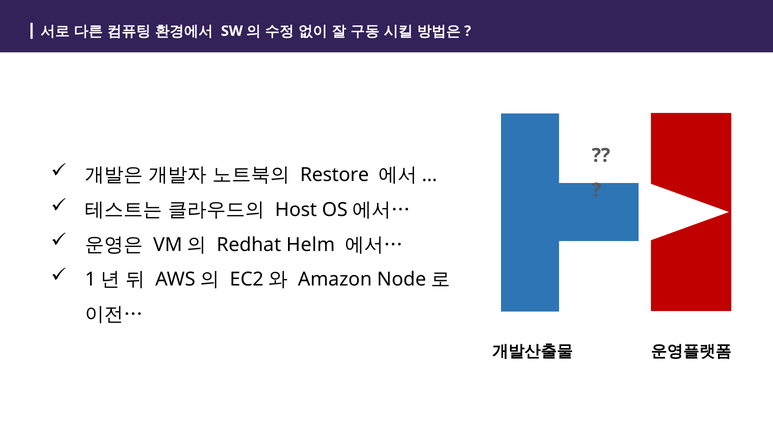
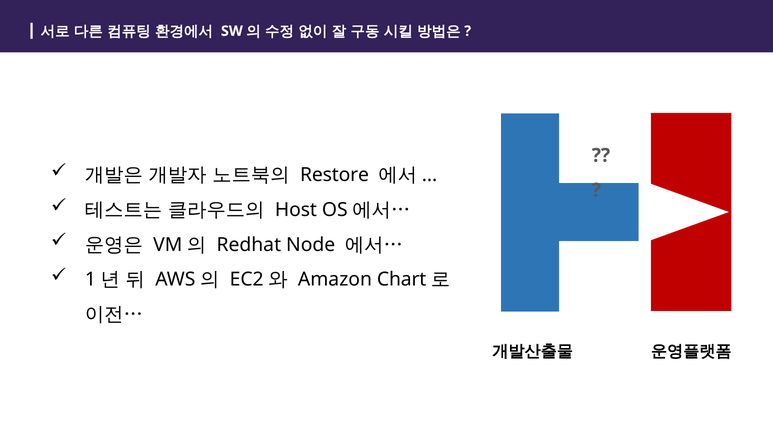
Helm: Helm -> Node
Node: Node -> Chart
